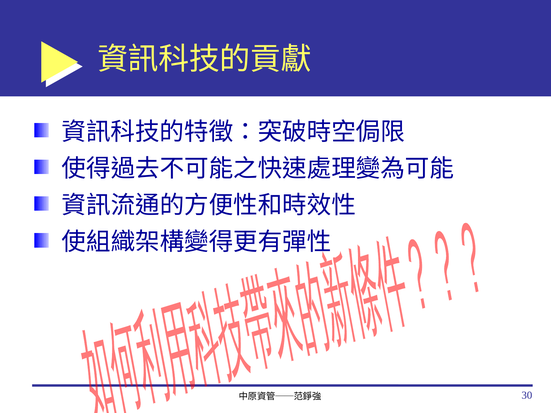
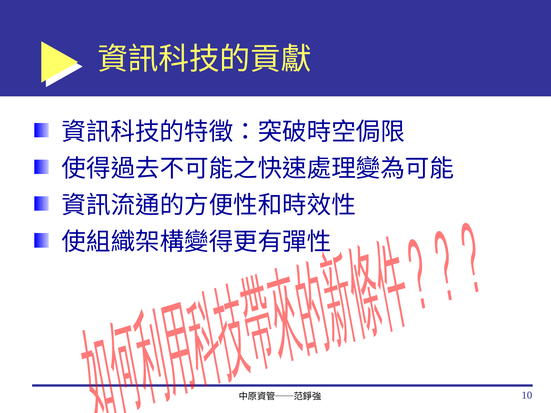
30: 30 -> 10
